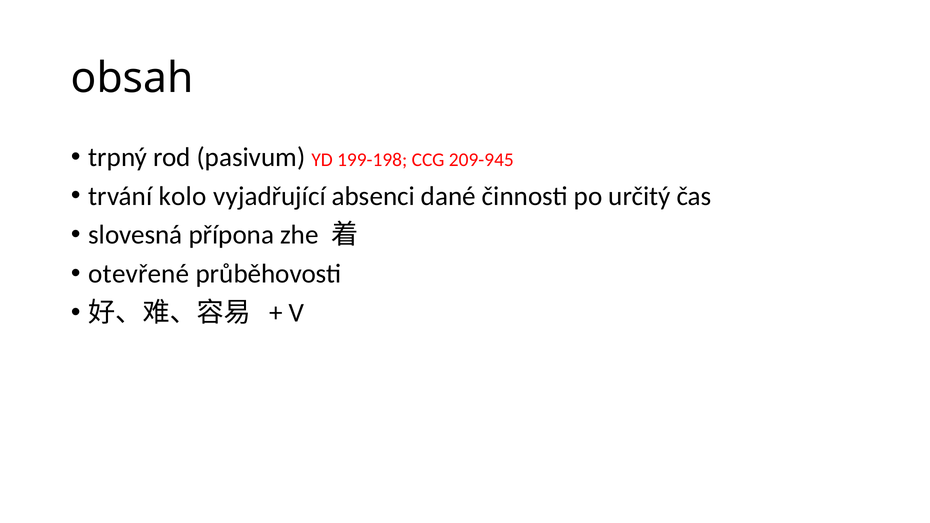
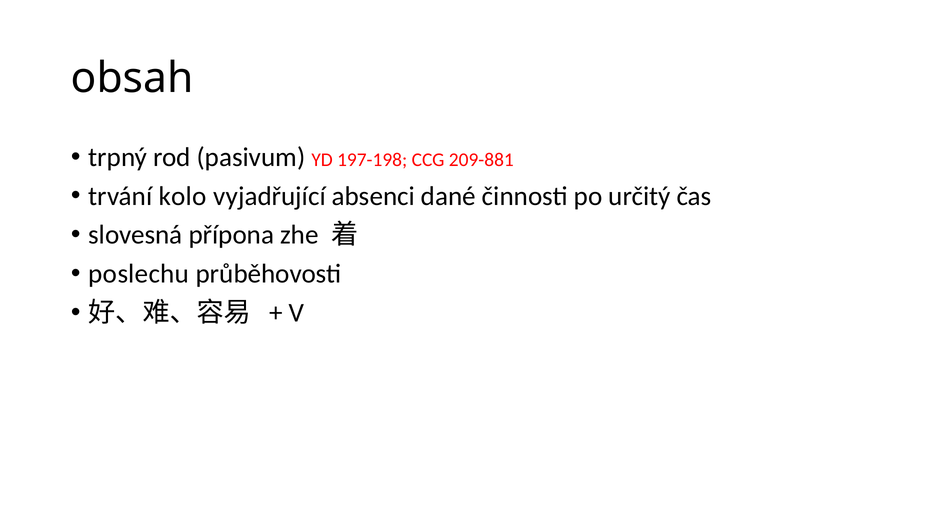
199-198: 199-198 -> 197-198
209-945: 209-945 -> 209-881
otevřené: otevřené -> poslechu
